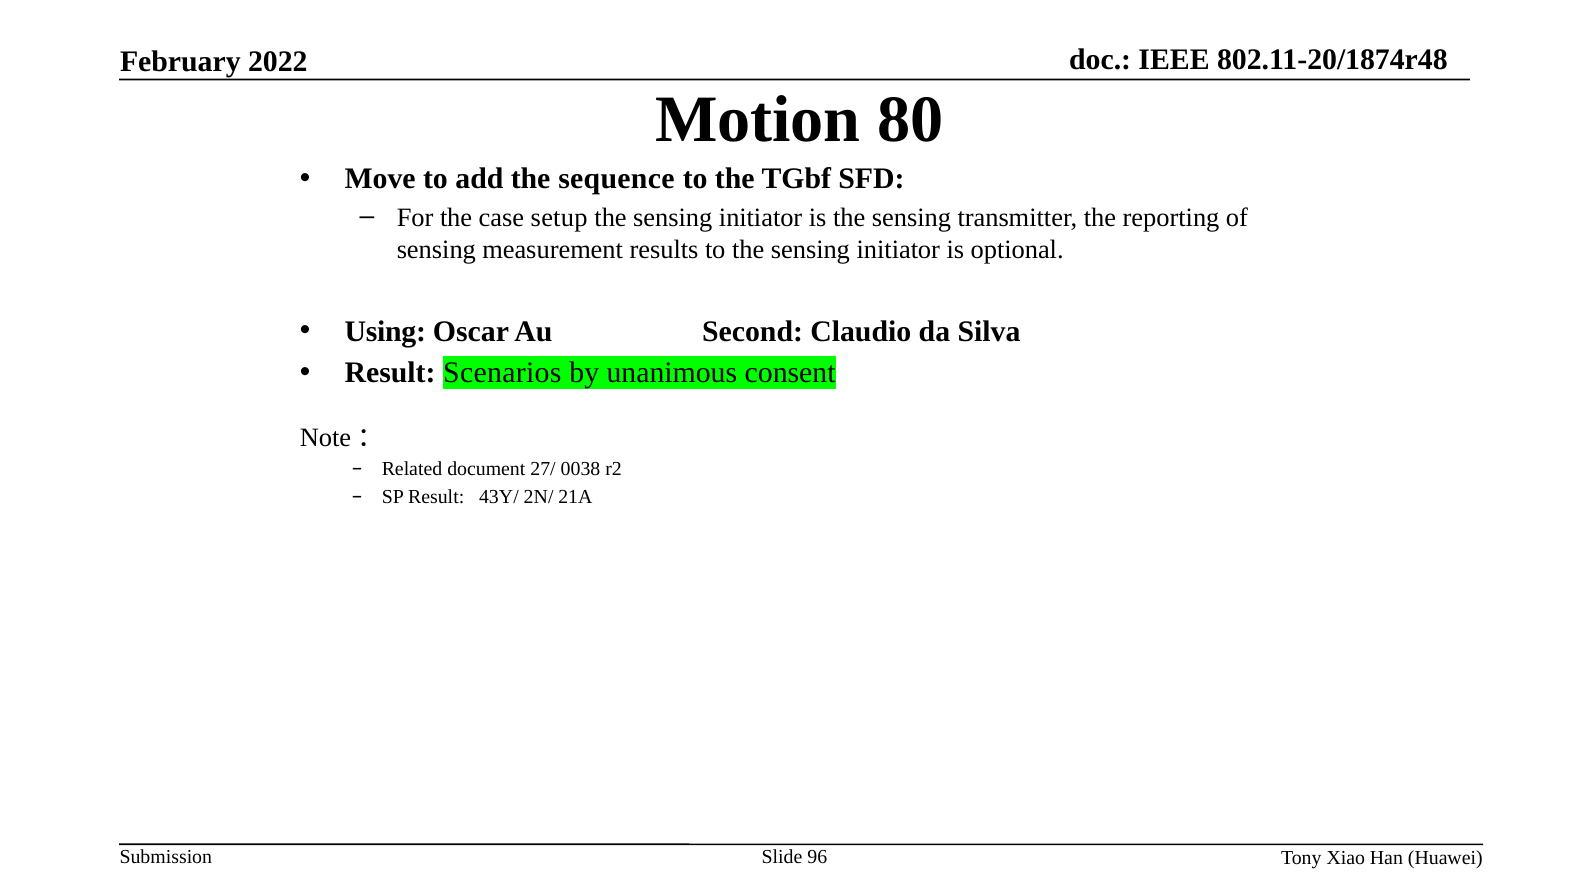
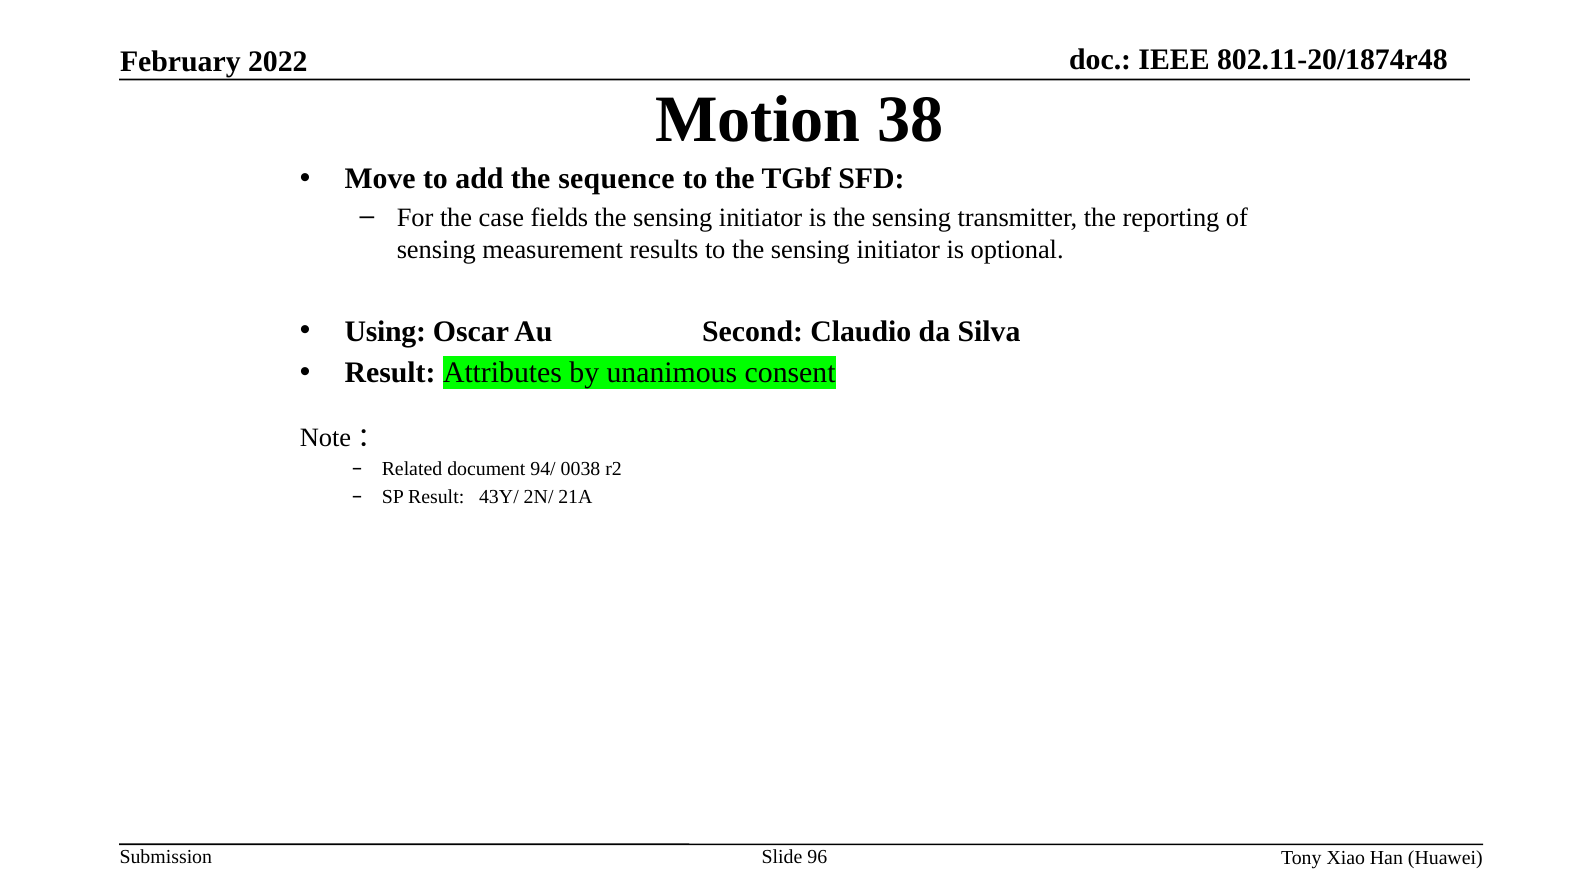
80: 80 -> 38
setup: setup -> fields
Scenarios: Scenarios -> Attributes
27/: 27/ -> 94/
